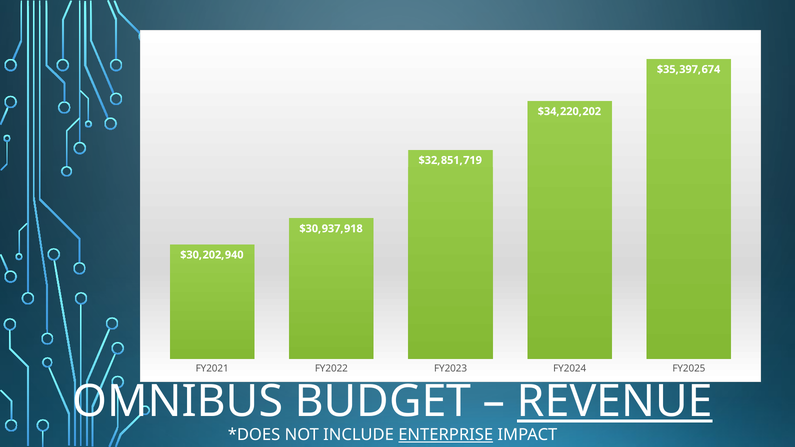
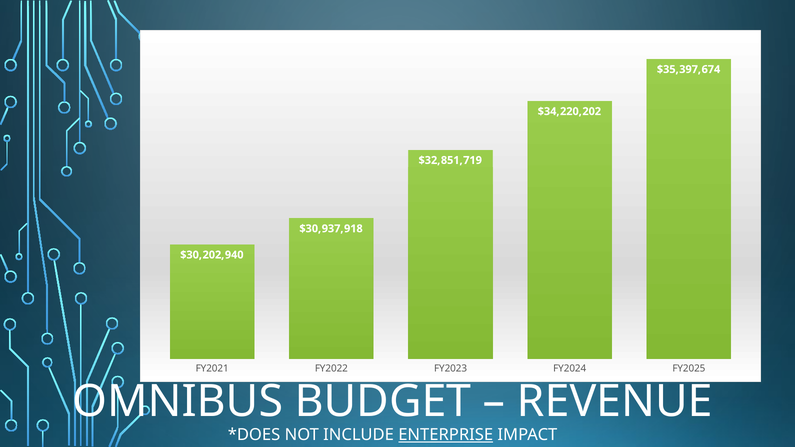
REVENUE underline: present -> none
